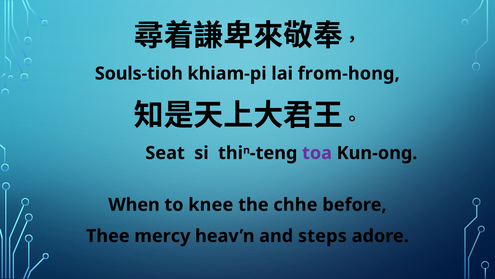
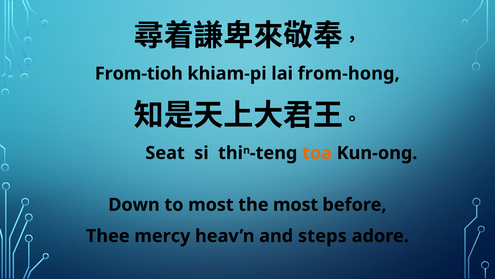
Souls-tioh: Souls-tioh -> From-tioh
toa colour: purple -> orange
When: When -> Down
to knee: knee -> most
the chhe: chhe -> most
